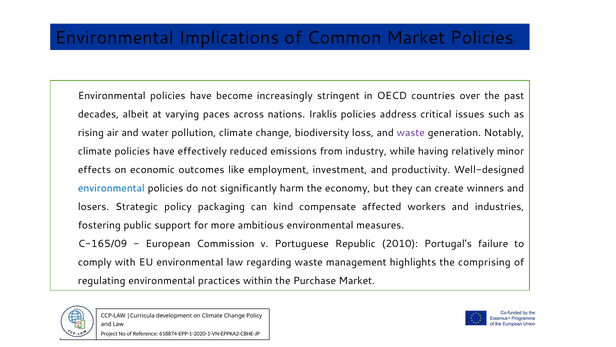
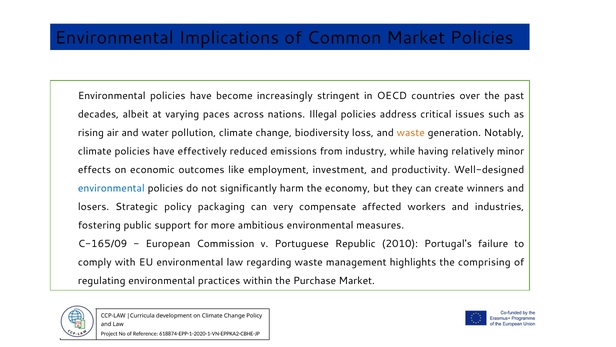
Iraklis: Iraklis -> Illegal
waste at (411, 133) colour: purple -> orange
kind: kind -> very
